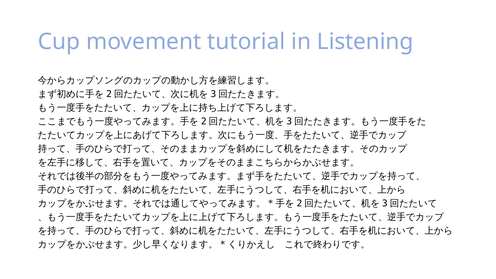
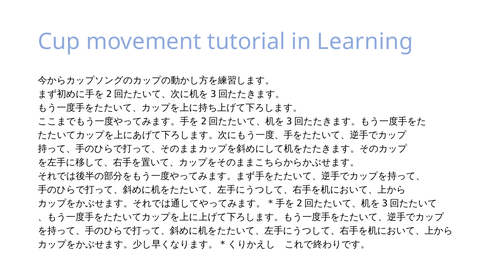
Listening: Listening -> Learning
